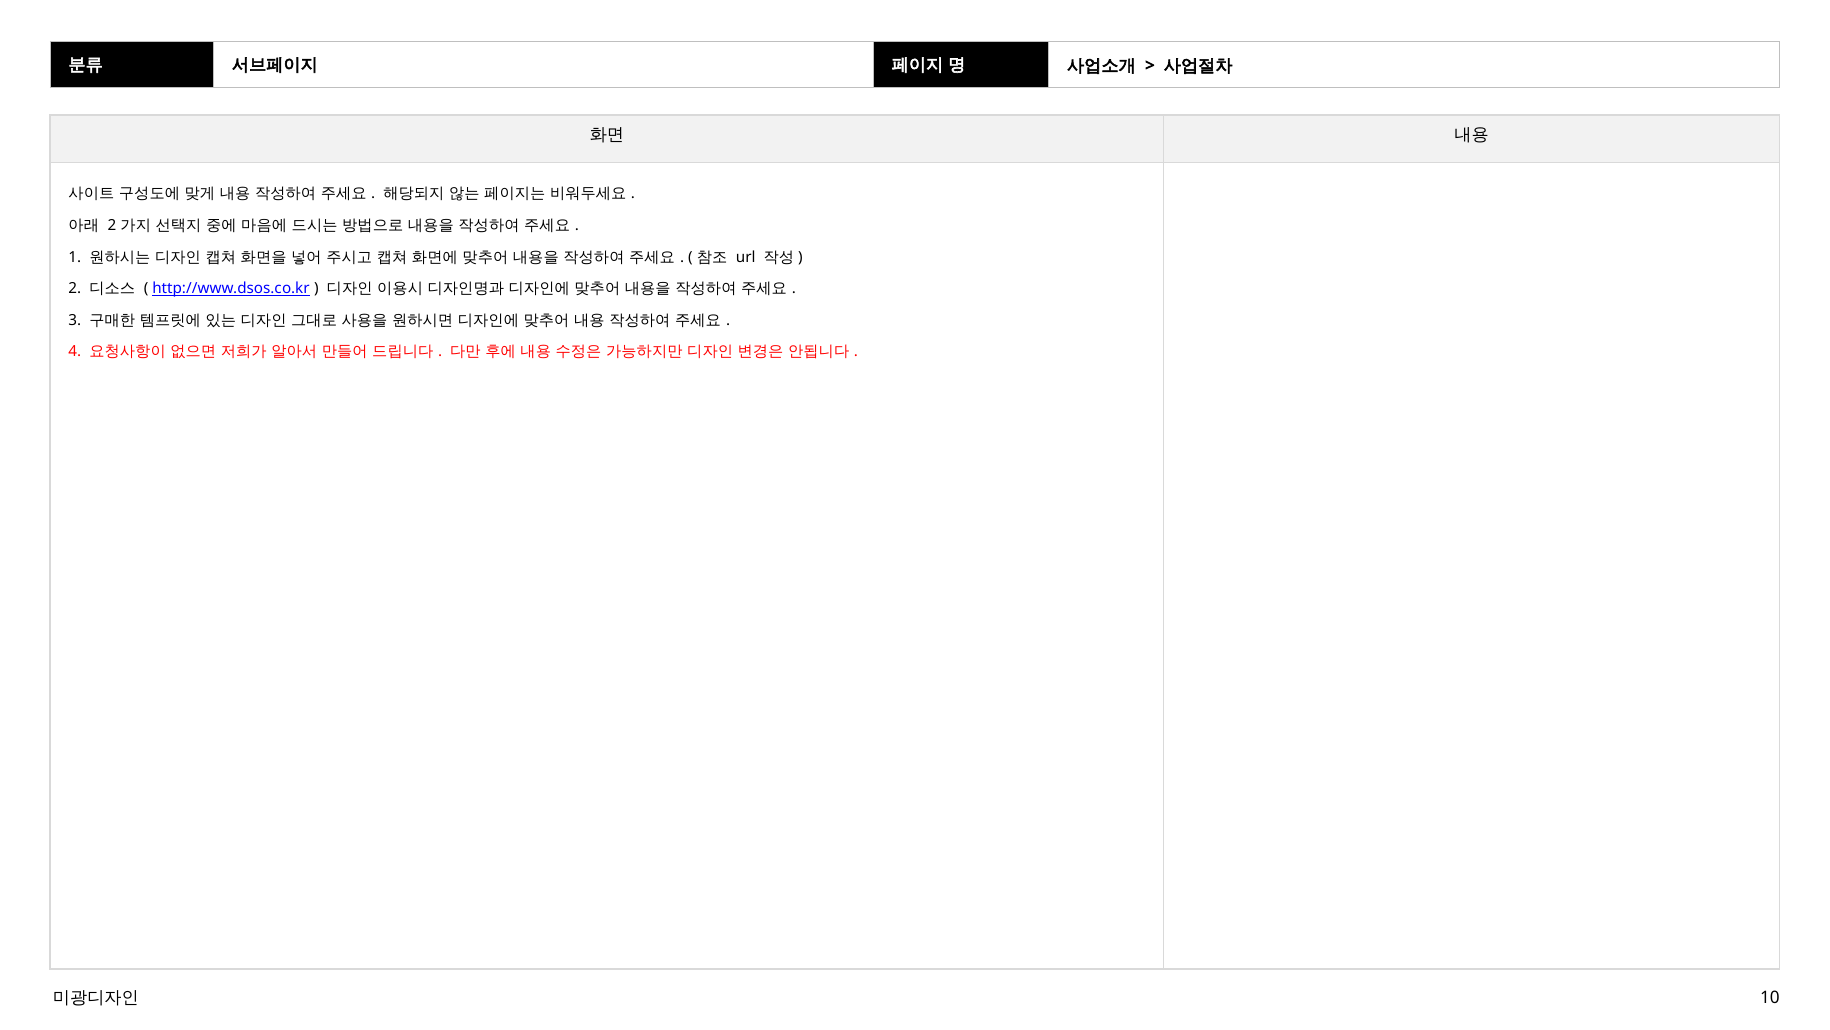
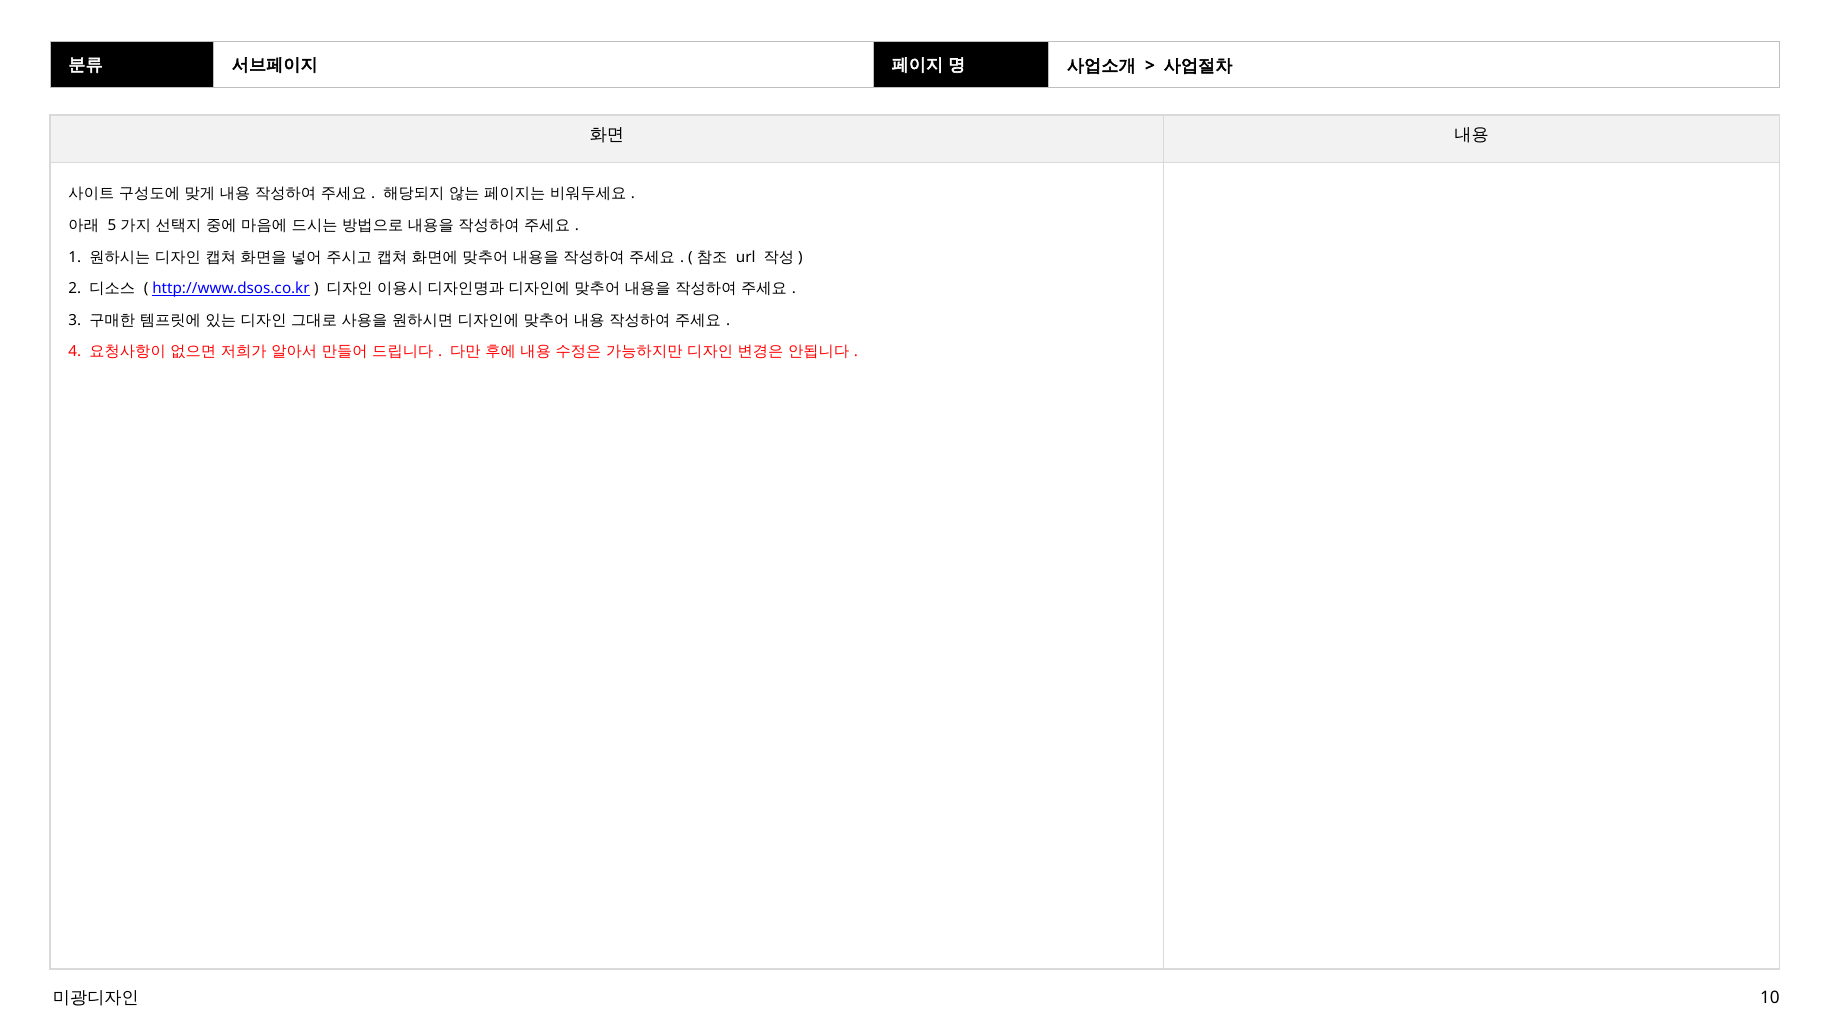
2 at (112, 225): 2 -> 5
